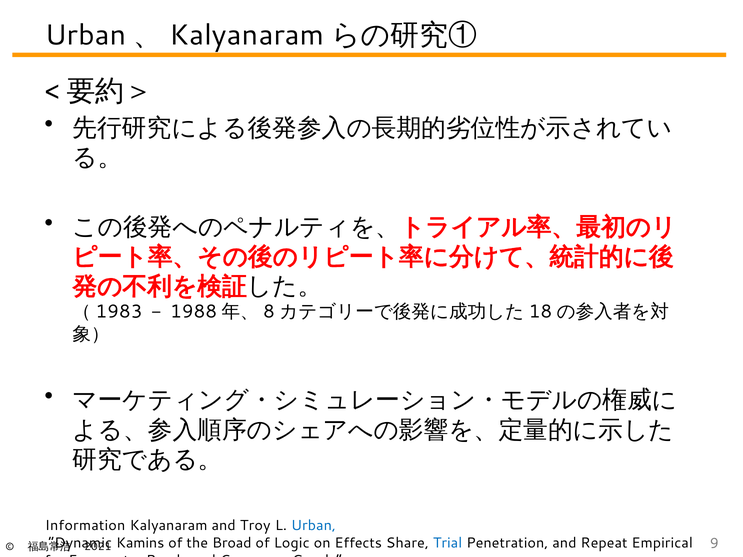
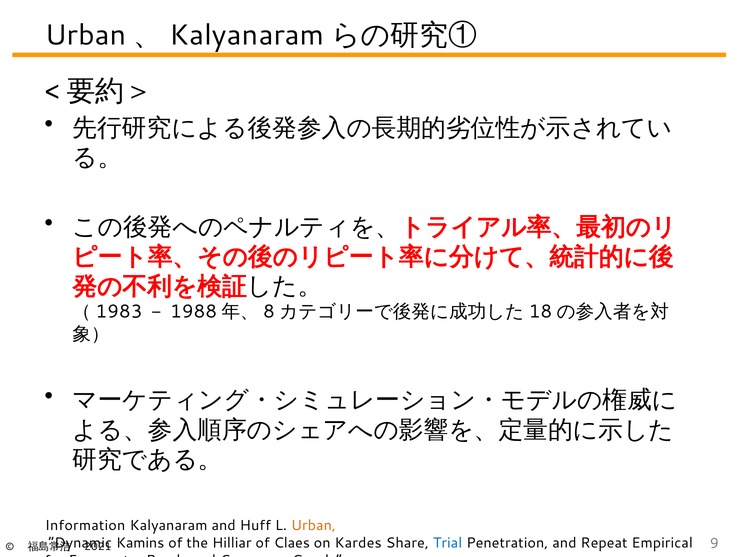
Troy: Troy -> Huff
Urban colour: blue -> orange
Broad: Broad -> Hilliar
Logic: Logic -> Claes
Effects: Effects -> Kardes
